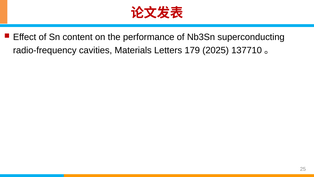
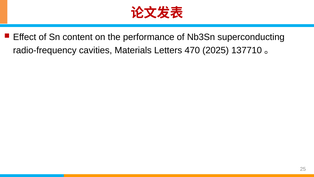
179: 179 -> 470
